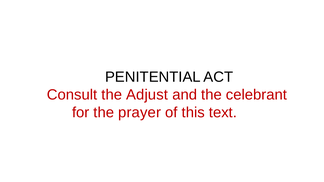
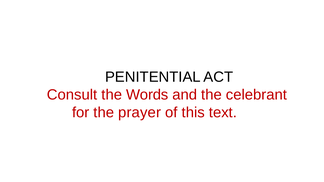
Adjust: Adjust -> Words
